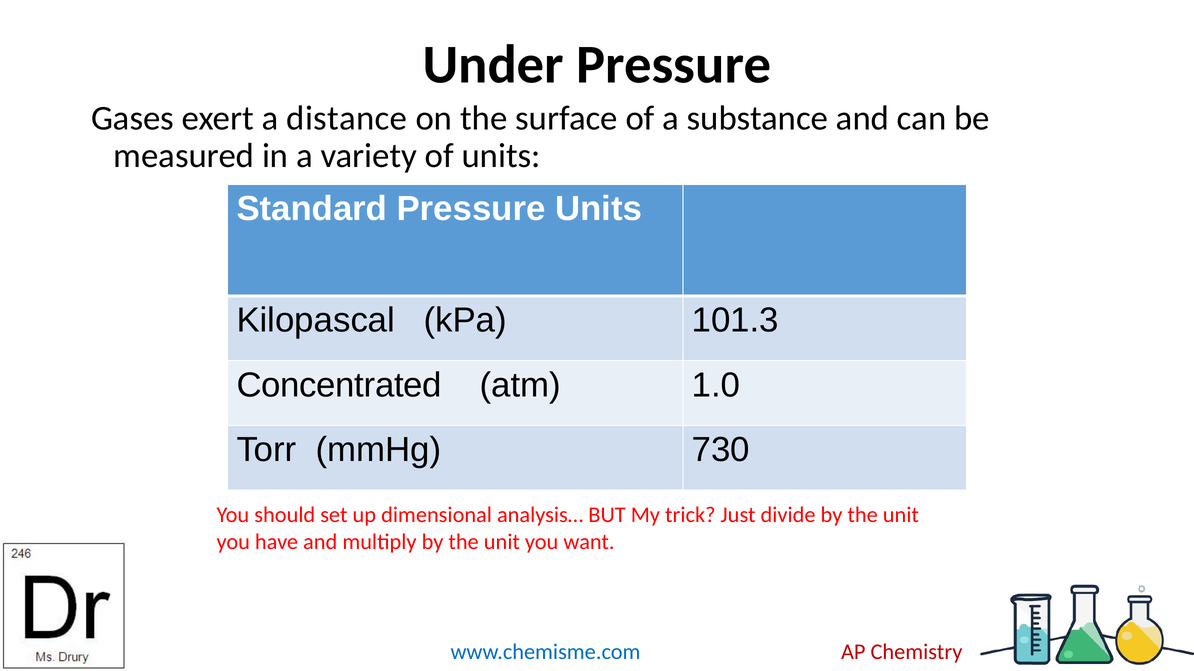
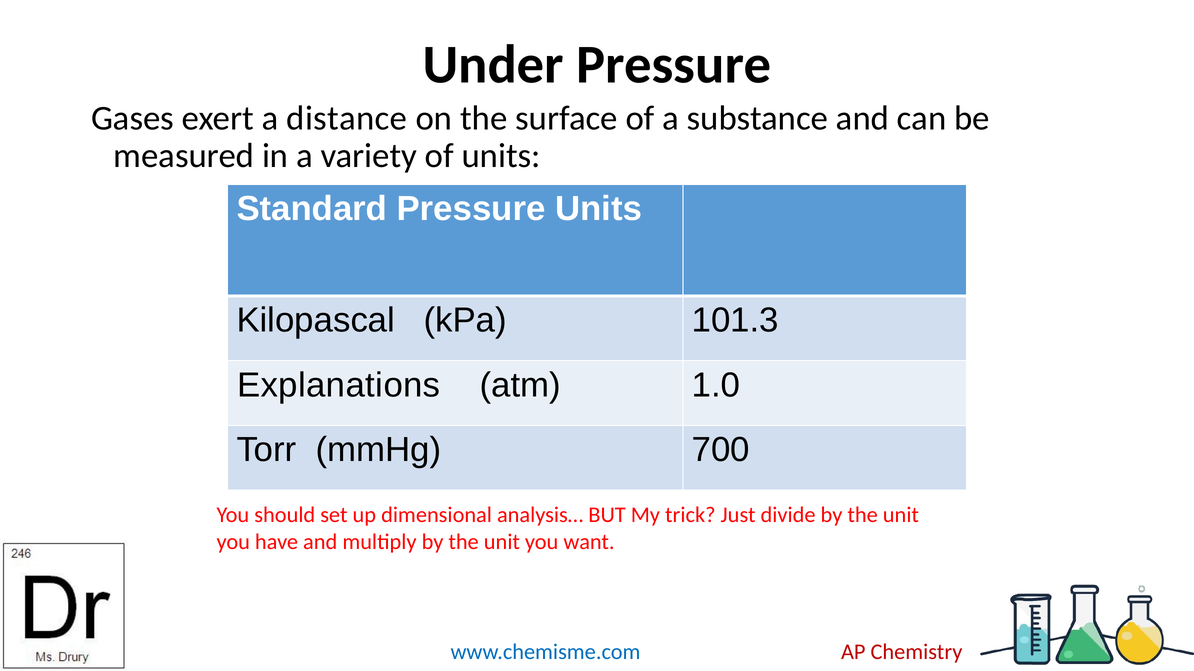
Concentrated: Concentrated -> Explanations
730: 730 -> 700
